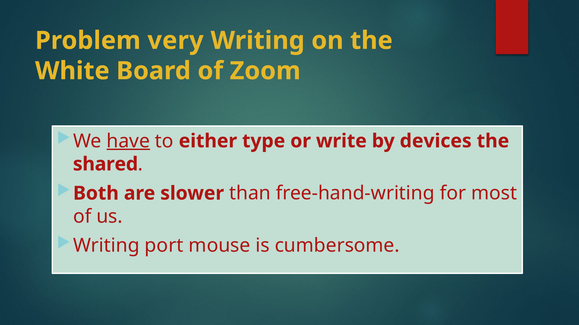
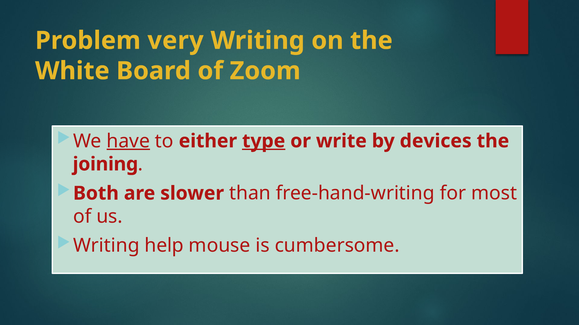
type underline: none -> present
shared: shared -> joining
port: port -> help
